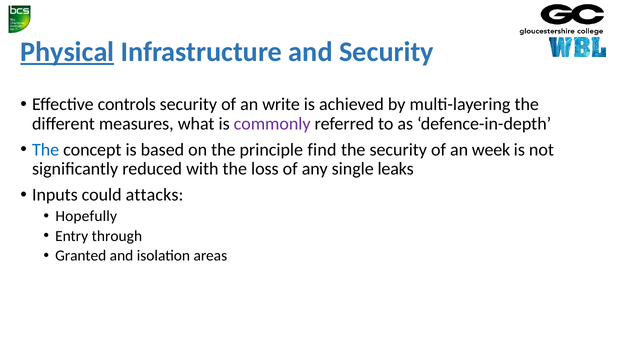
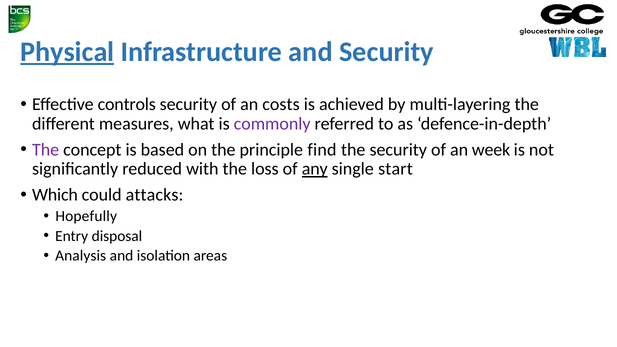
write: write -> costs
The at (46, 150) colour: blue -> purple
any underline: none -> present
leaks: leaks -> start
Inputs: Inputs -> Which
through: through -> disposal
Granted: Granted -> Analysis
